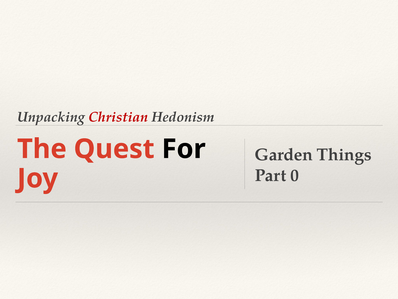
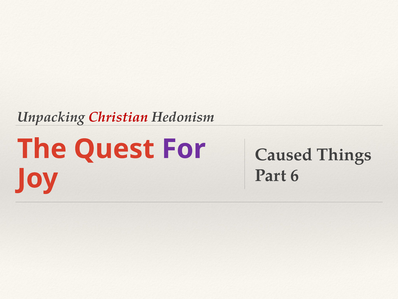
For colour: black -> purple
Garden: Garden -> Caused
0: 0 -> 6
